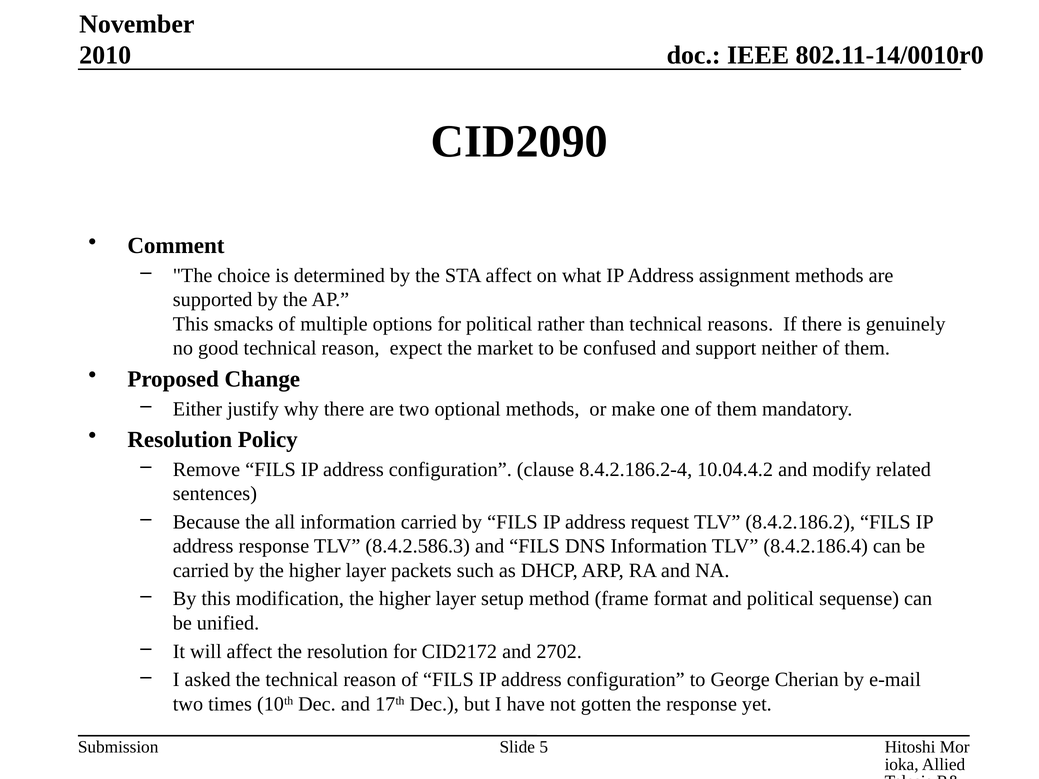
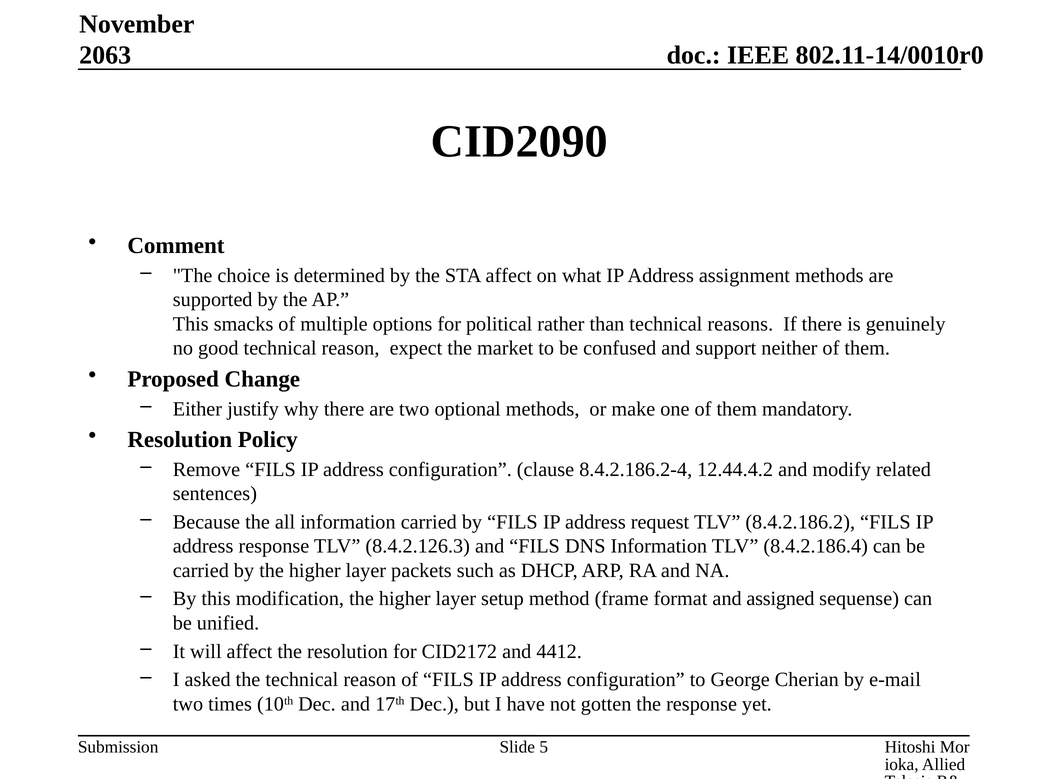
2010: 2010 -> 2063
10.04.4.2: 10.04.4.2 -> 12.44.4.2
8.4.2.586.3: 8.4.2.586.3 -> 8.4.2.126.3
and political: political -> assigned
2702: 2702 -> 4412
